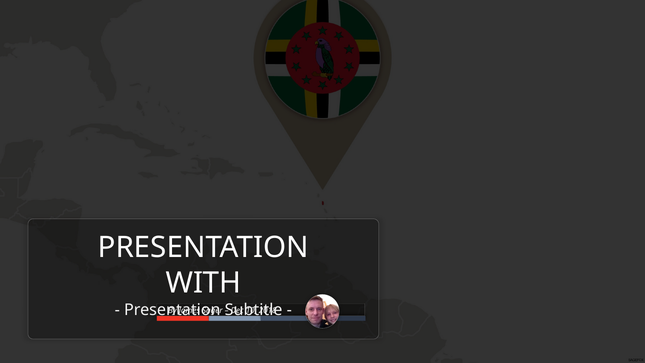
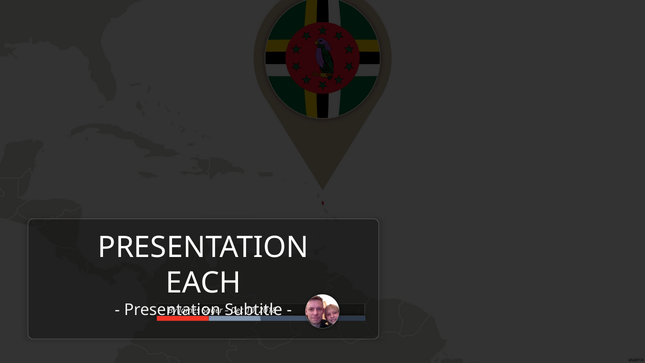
WITH: WITH -> EACH
